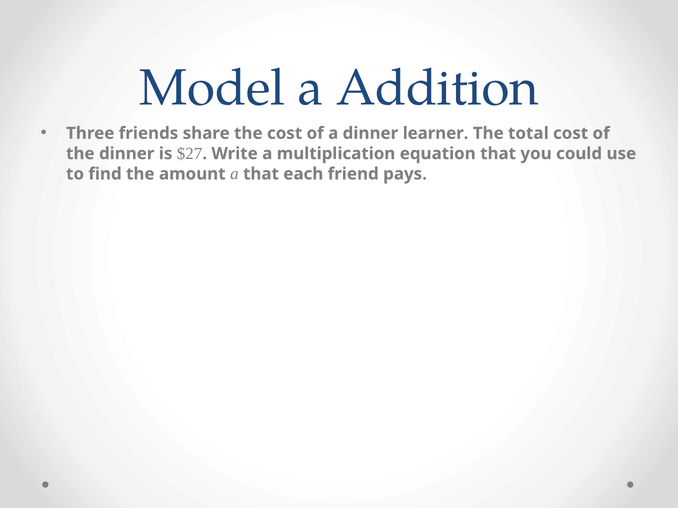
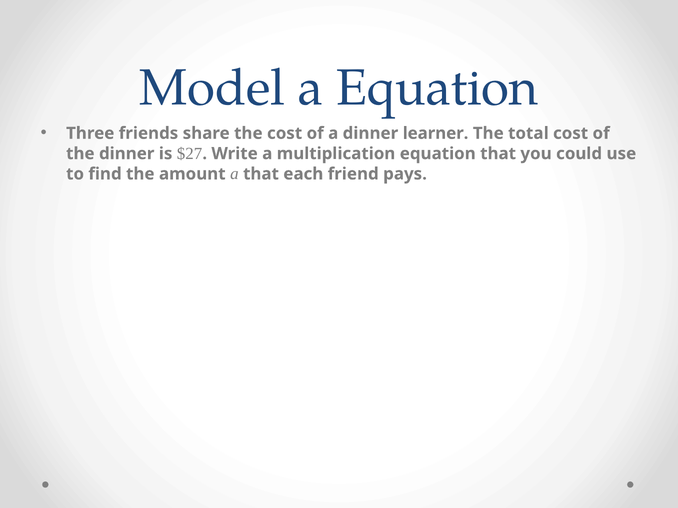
a Addition: Addition -> Equation
